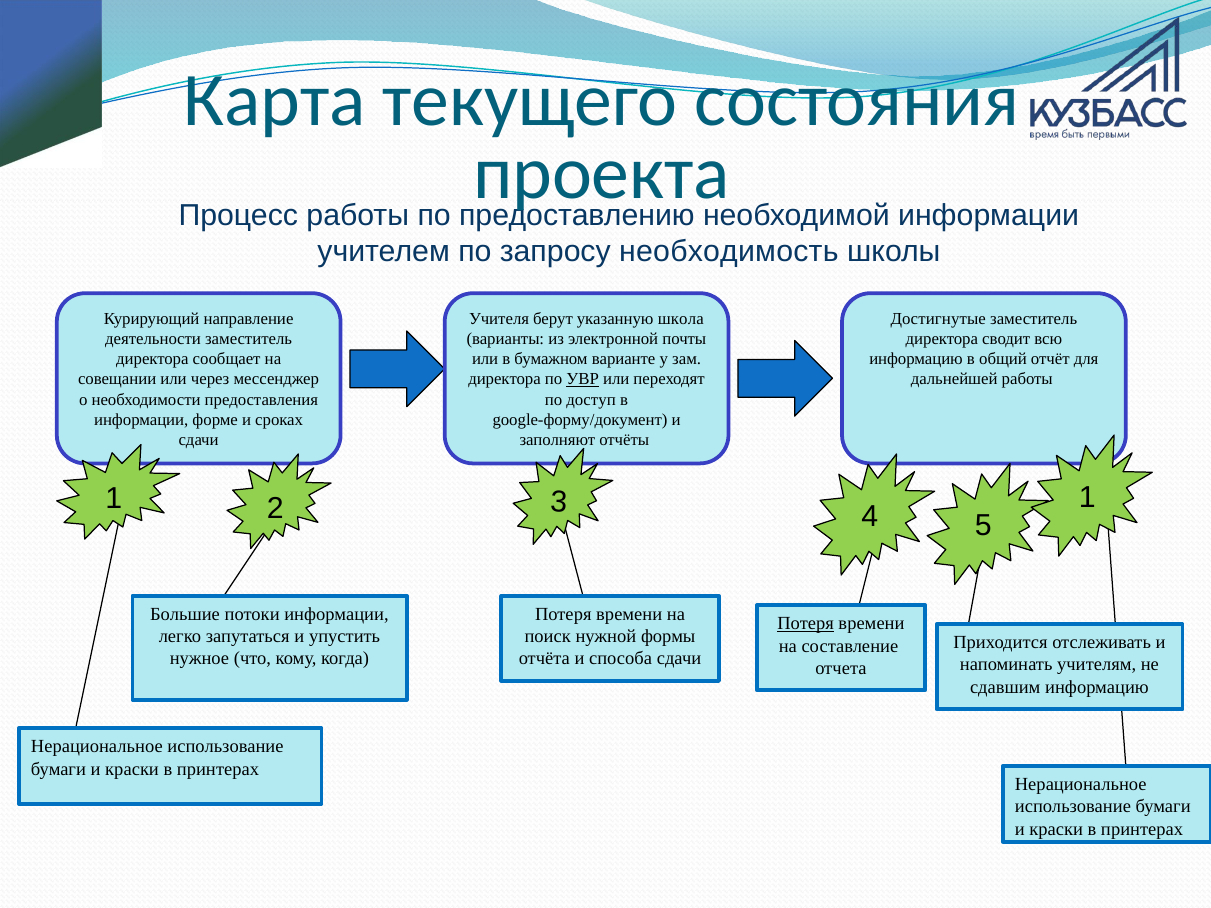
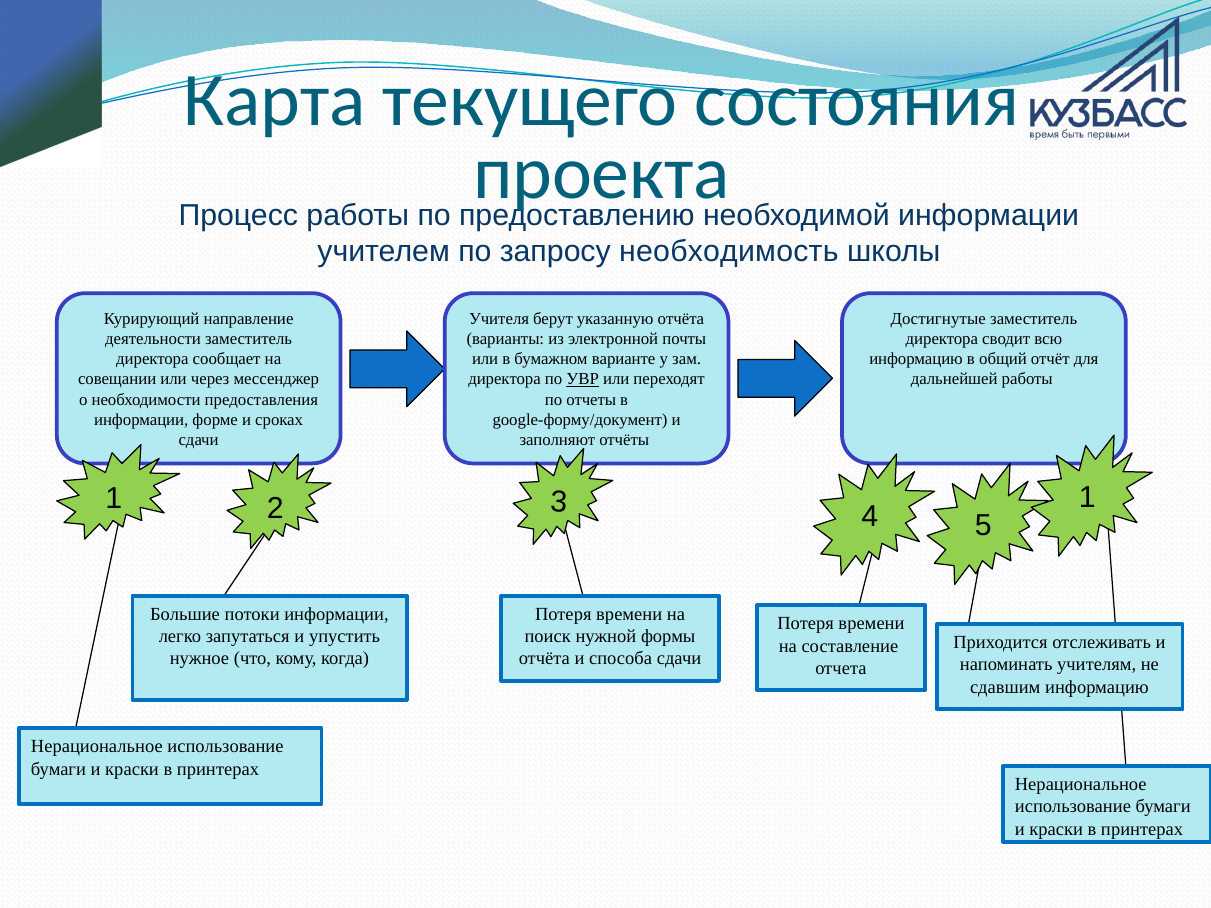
указанную школа: школа -> отчёта
доступ: доступ -> отчеты
Потеря at (806, 624) underline: present -> none
